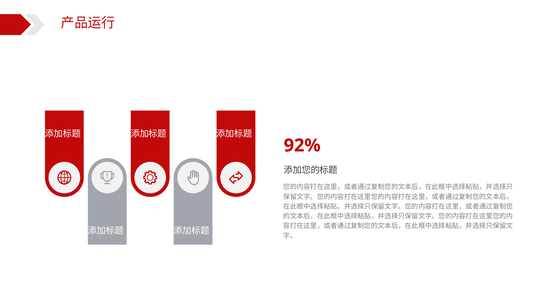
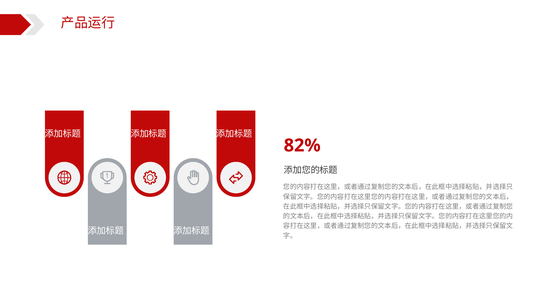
92%: 92% -> 82%
